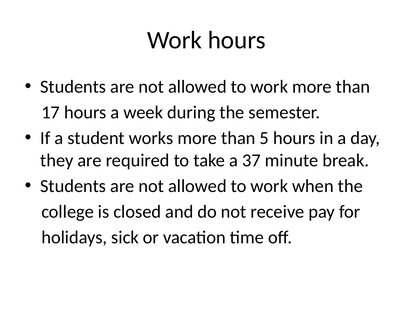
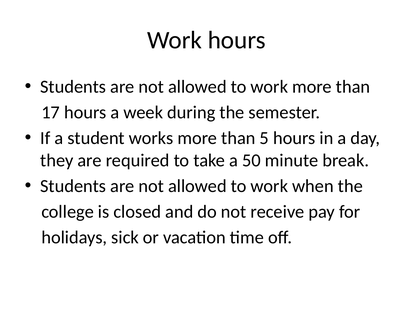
37: 37 -> 50
